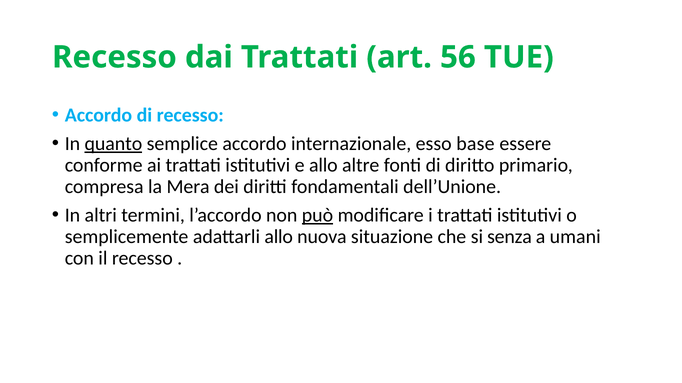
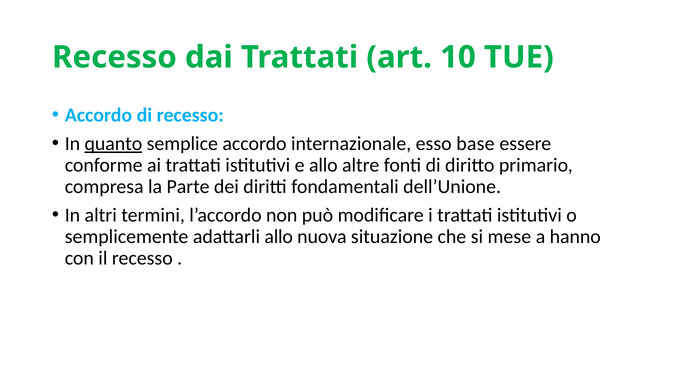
56: 56 -> 10
Mera: Mera -> Parte
può underline: present -> none
senza: senza -> mese
umani: umani -> hanno
